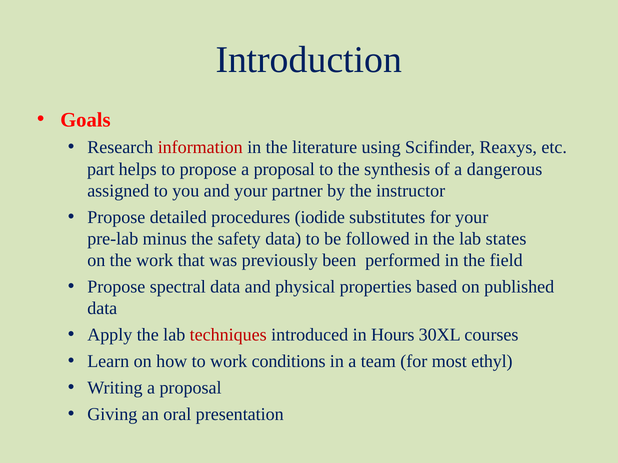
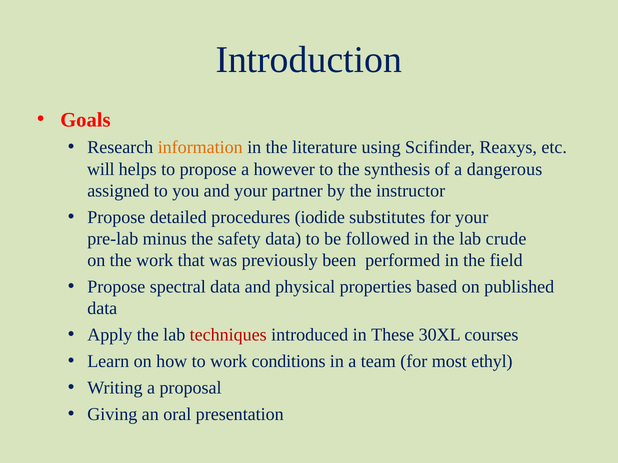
information colour: red -> orange
part: part -> will
propose a proposal: proposal -> however
states: states -> crude
Hours: Hours -> These
